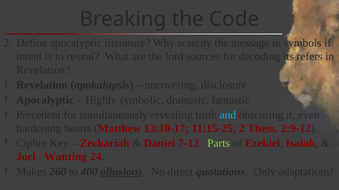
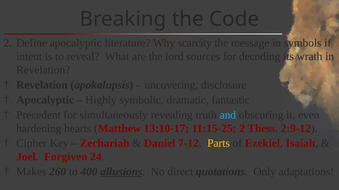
refers: refers -> wrath
Parts colour: light green -> yellow
Wanting: Wanting -> Forgiven
